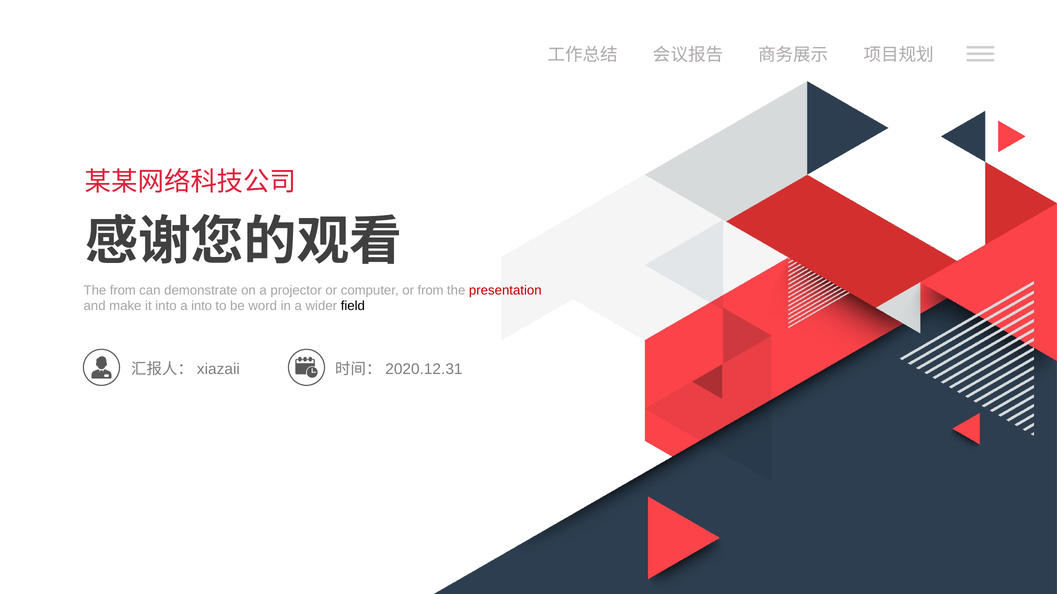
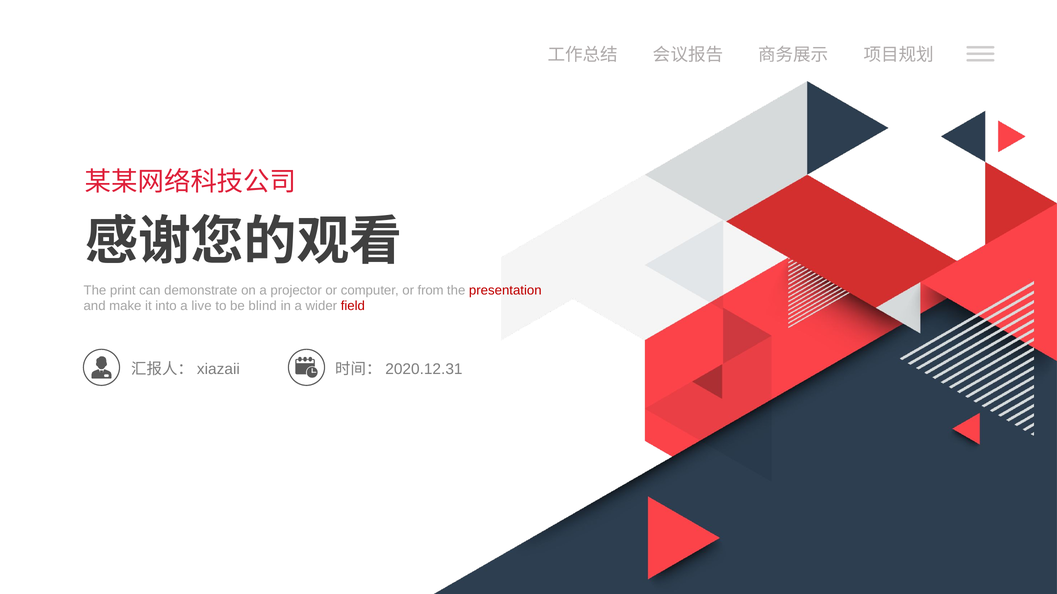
The from: from -> print
a into: into -> live
word: word -> blind
field colour: black -> red
